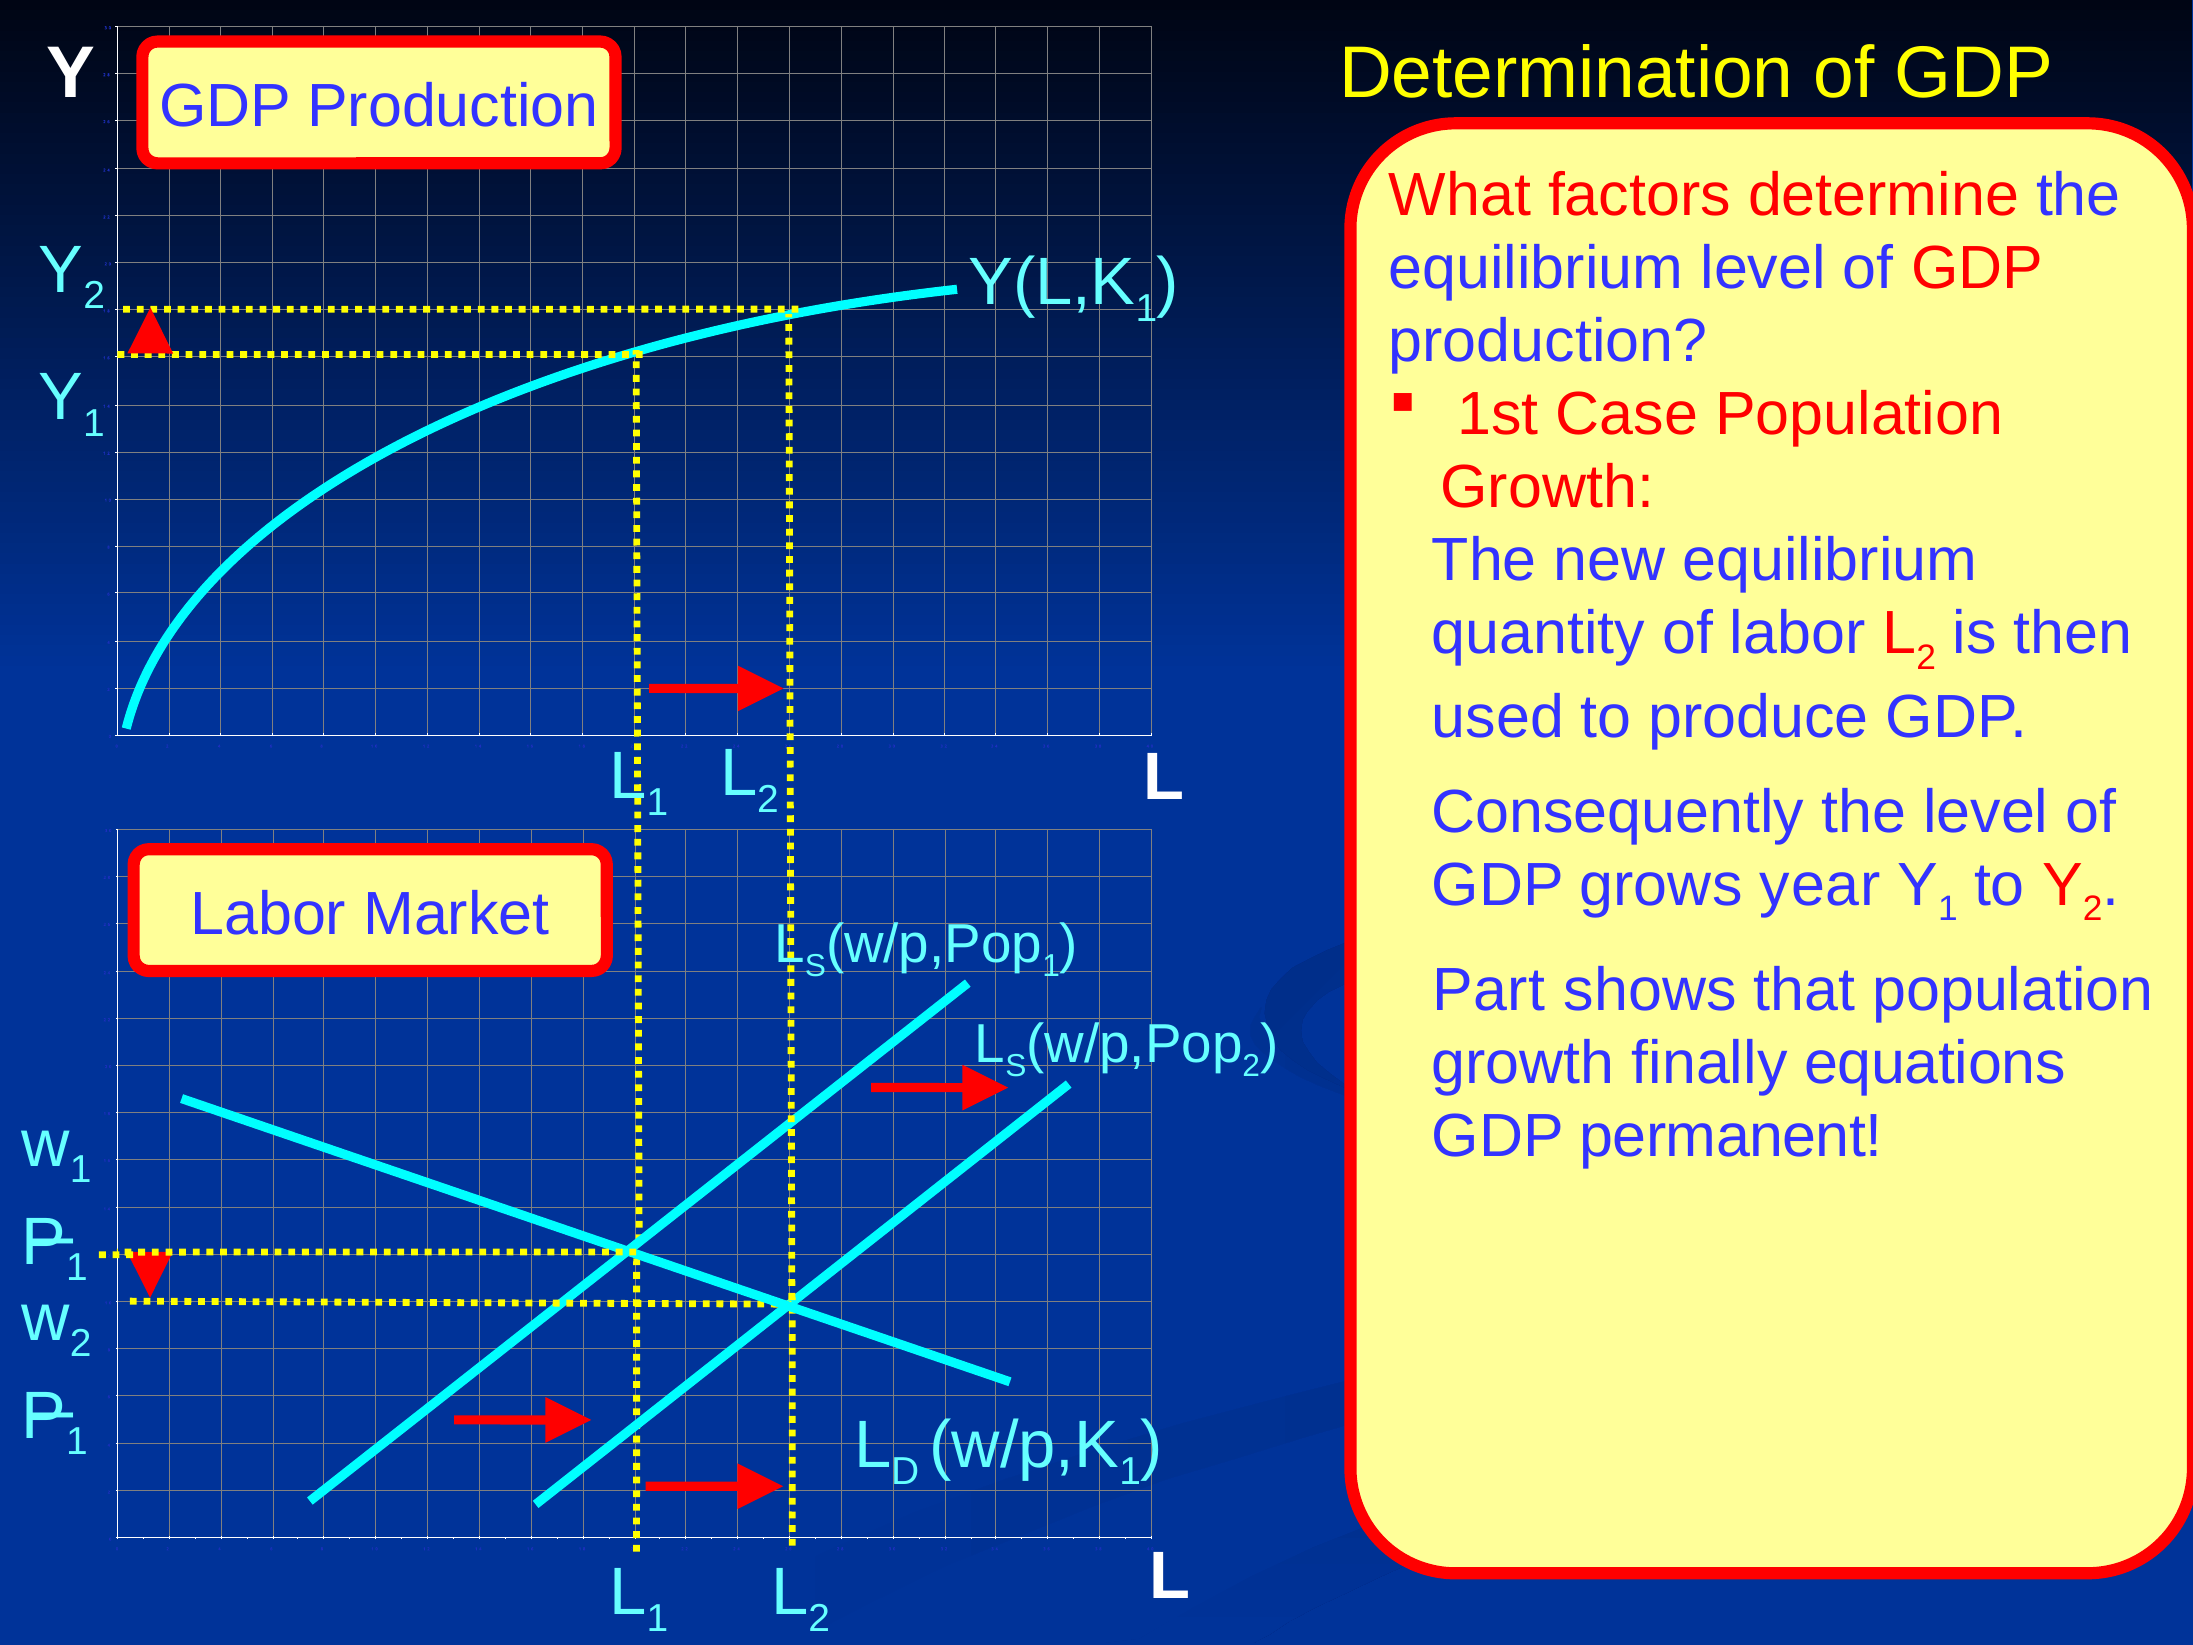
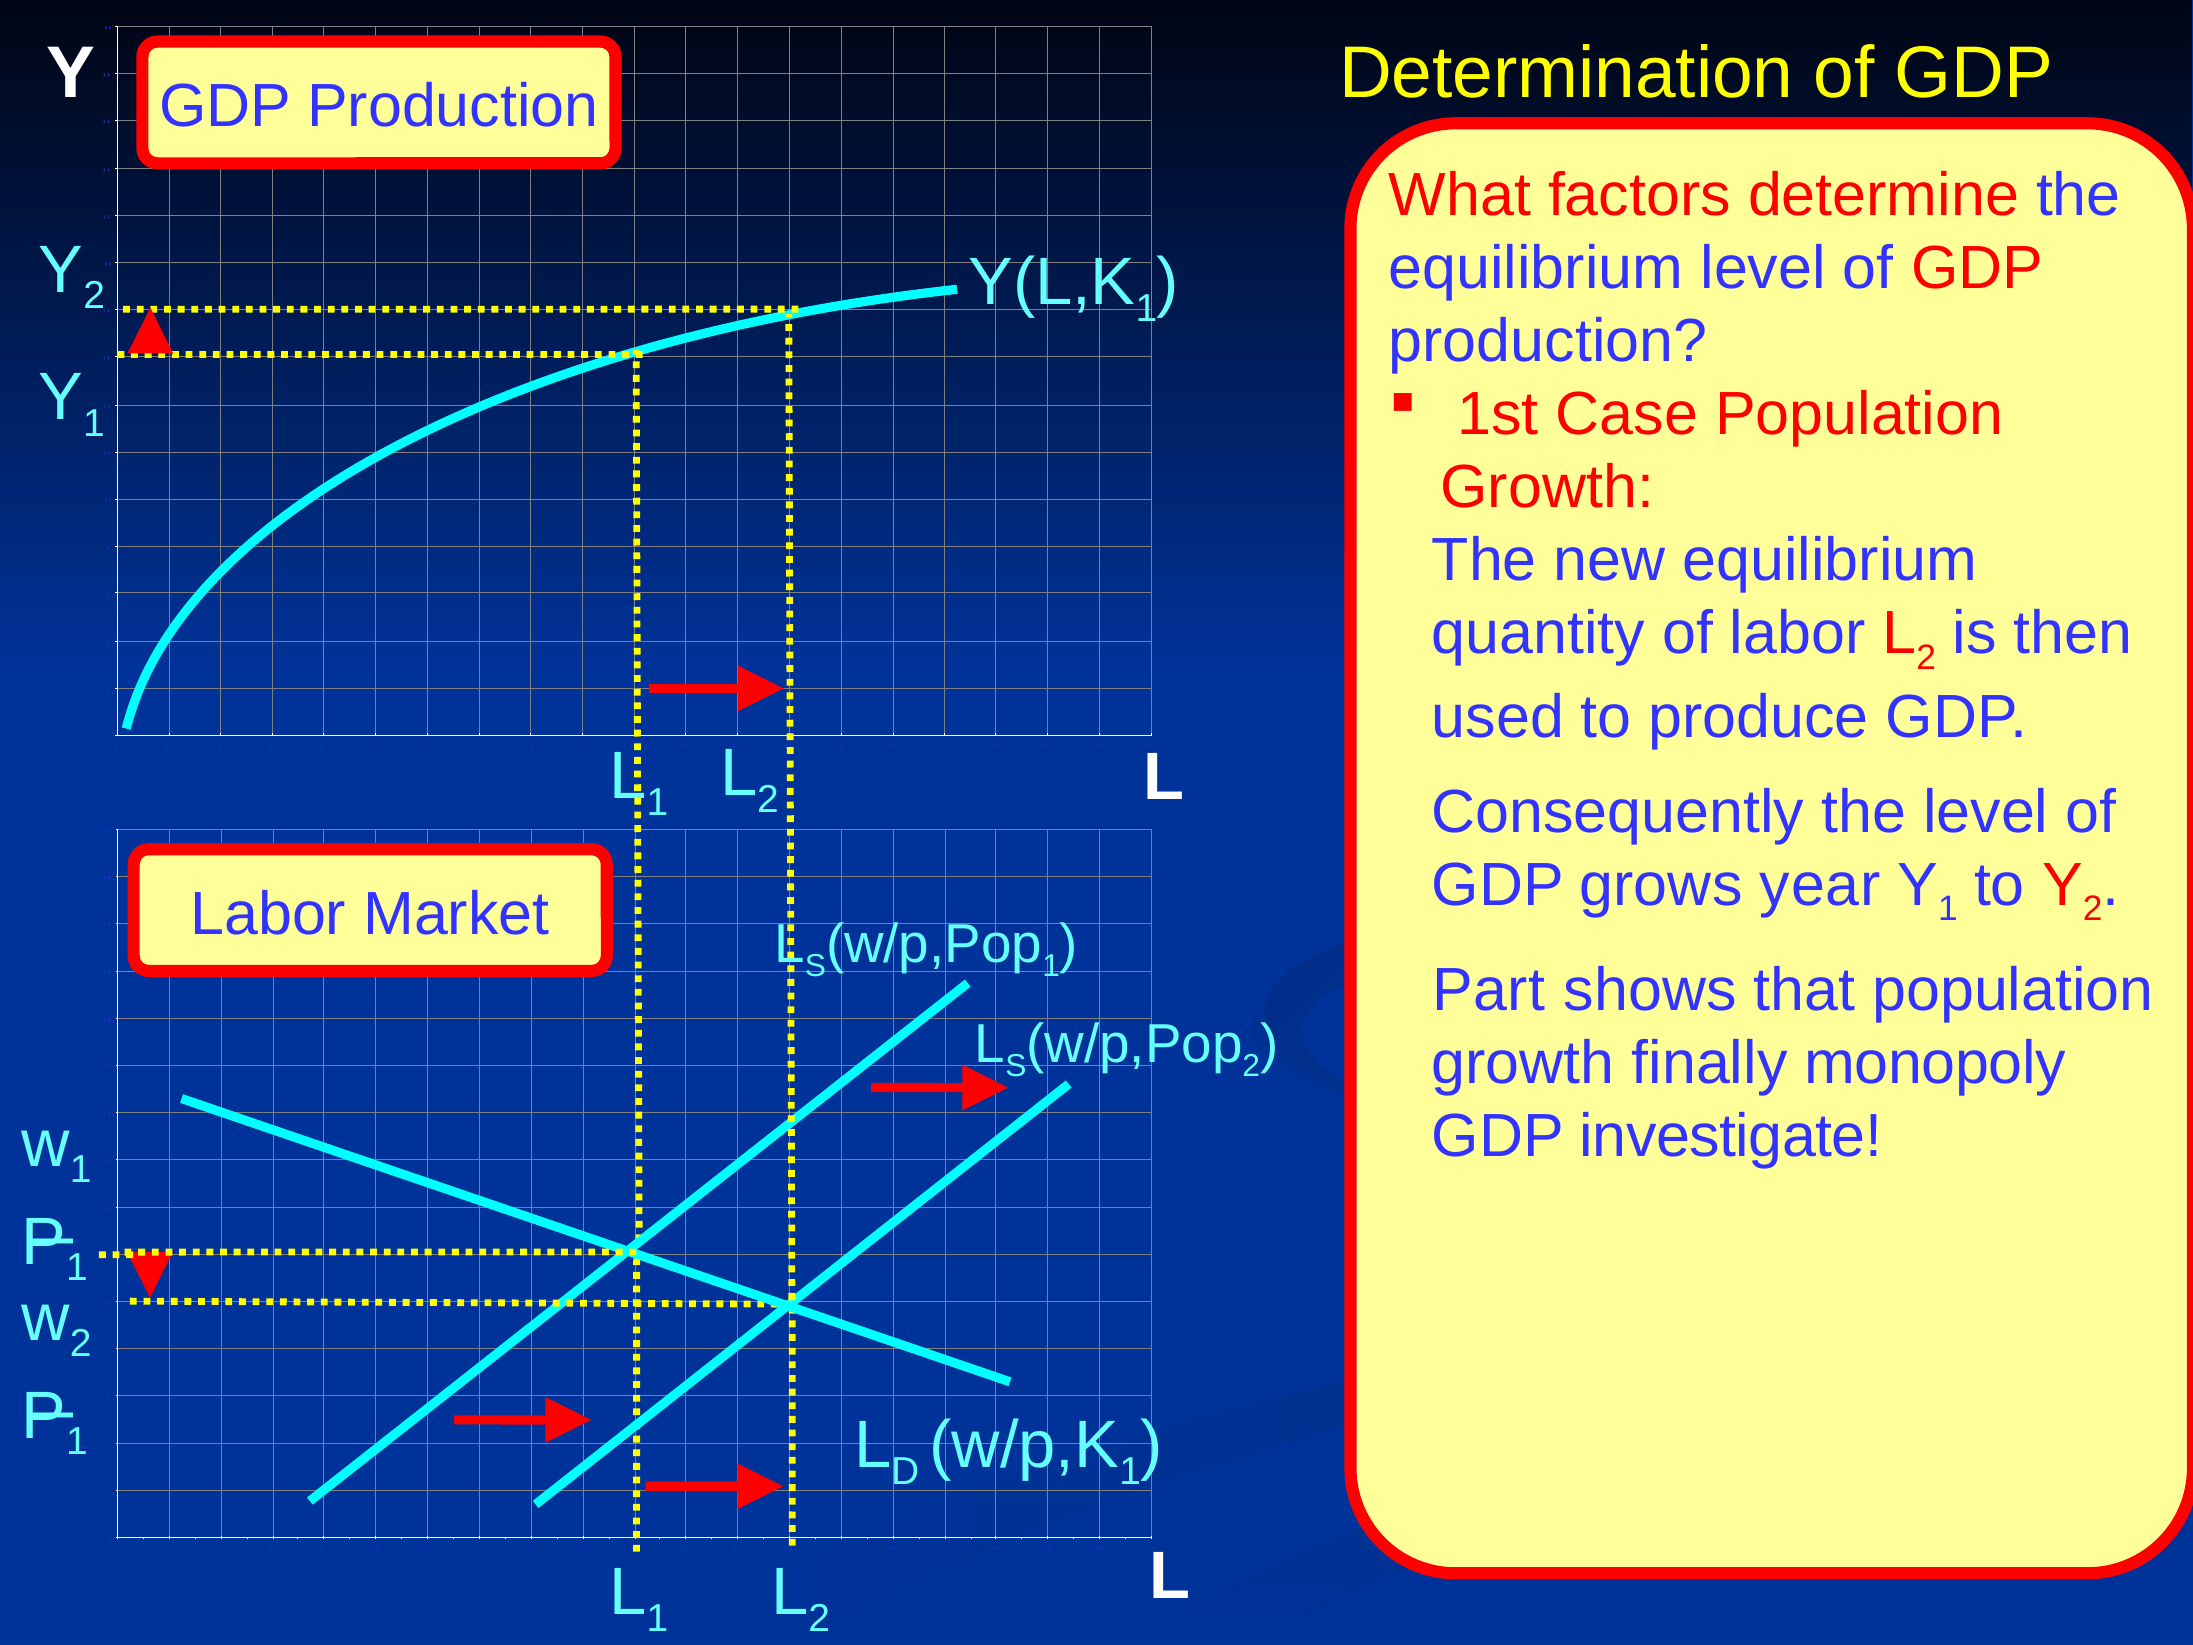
equations: equations -> monopoly
permanent: permanent -> investigate
